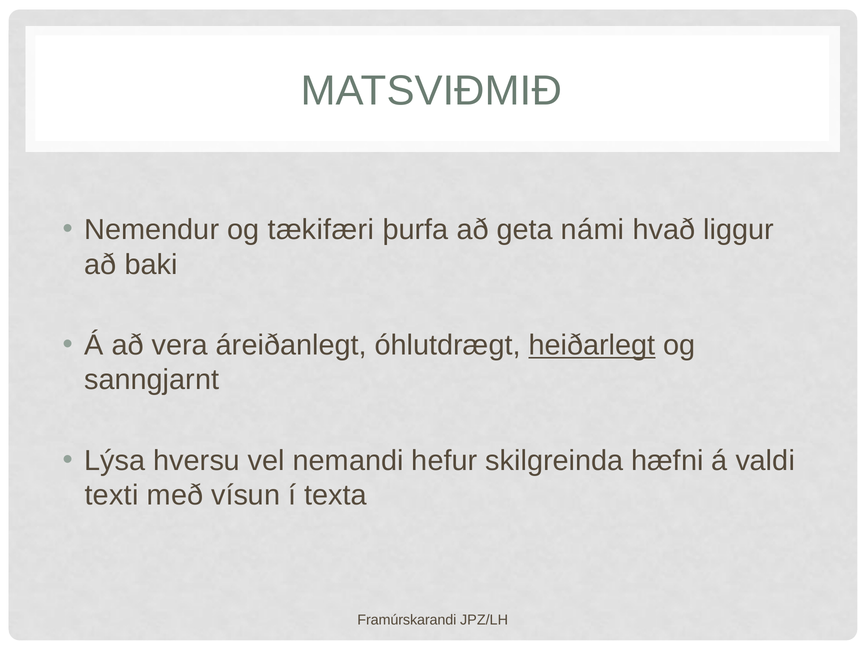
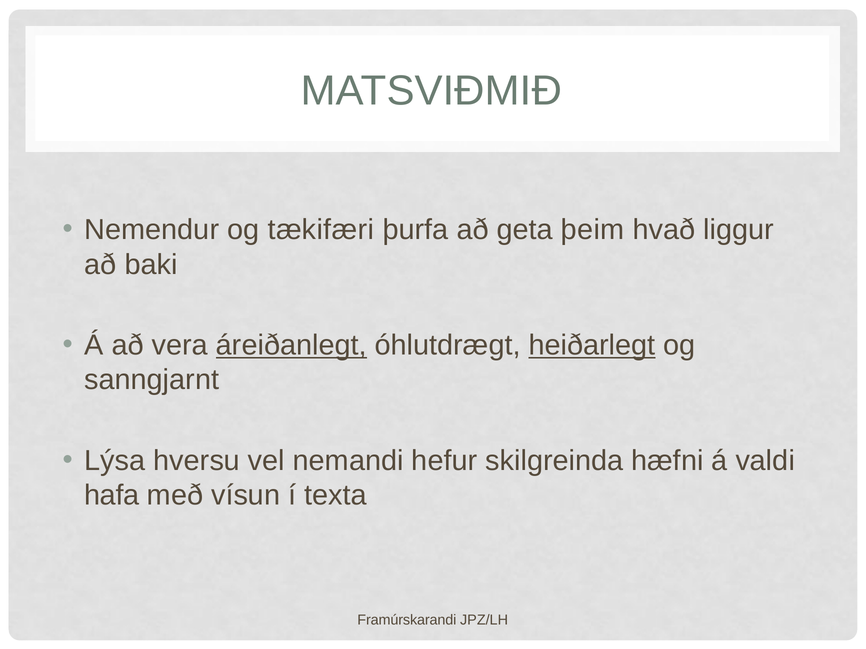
námi: námi -> þeim
áreiðanlegt underline: none -> present
texti: texti -> hafa
